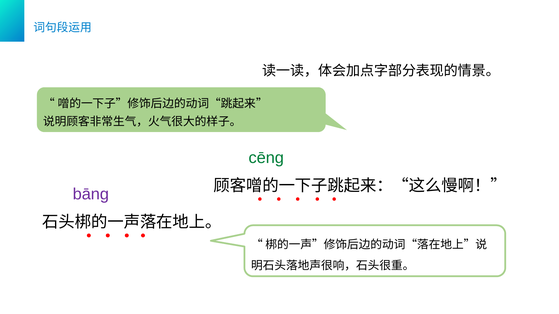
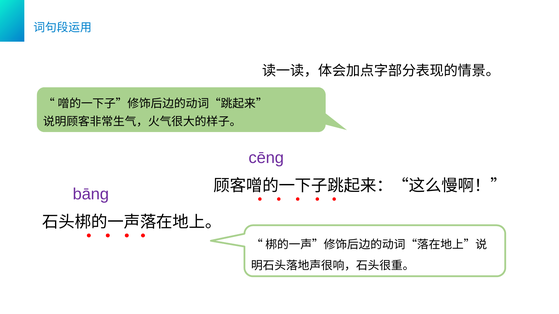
cēng colour: green -> purple
